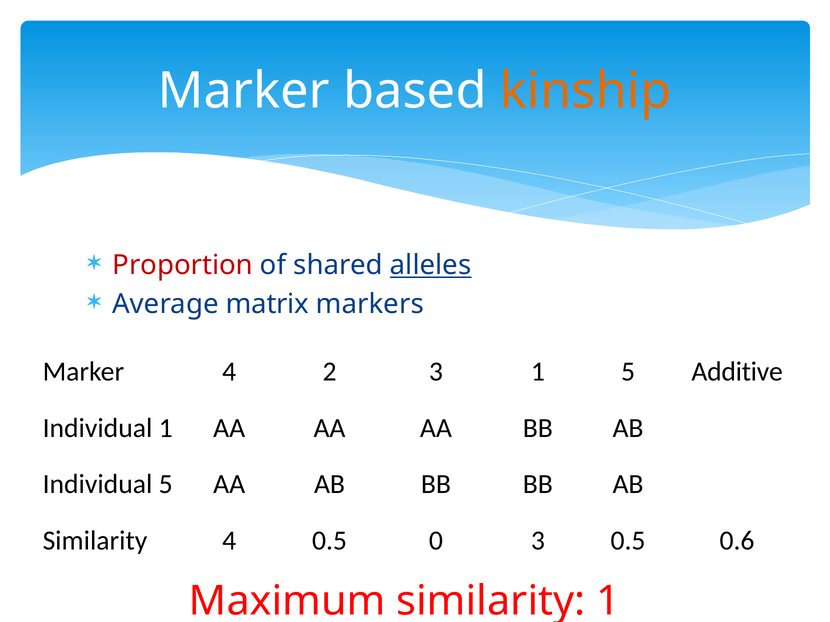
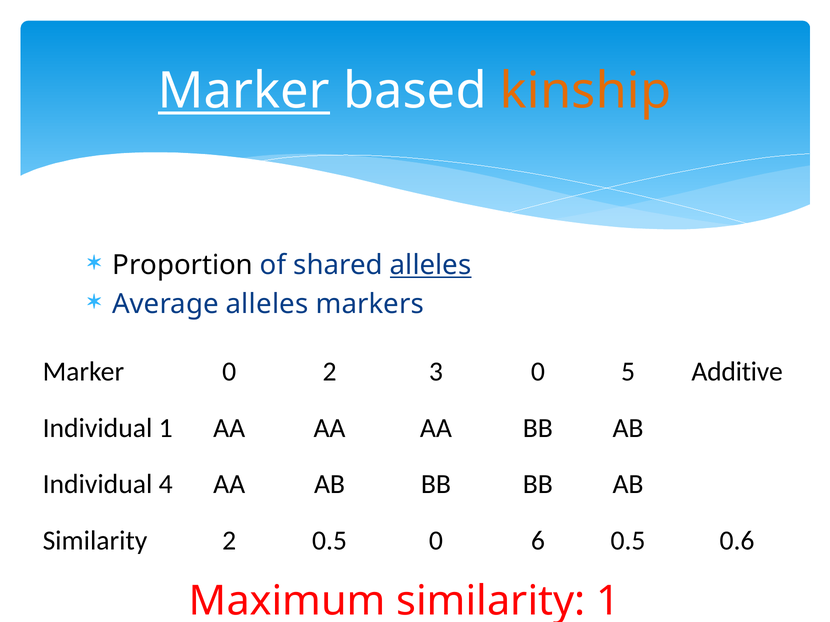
Marker at (244, 91) underline: none -> present
Proportion colour: red -> black
Average matrix: matrix -> alleles
Marker 4: 4 -> 0
3 1: 1 -> 0
Individual 5: 5 -> 4
Similarity 4: 4 -> 2
0 3: 3 -> 6
